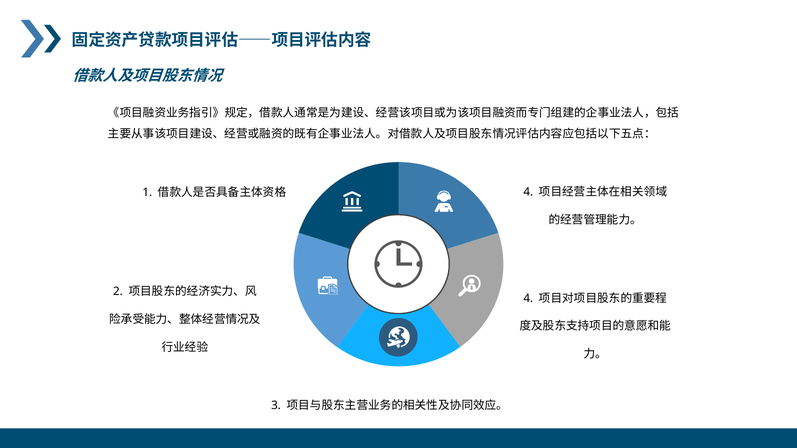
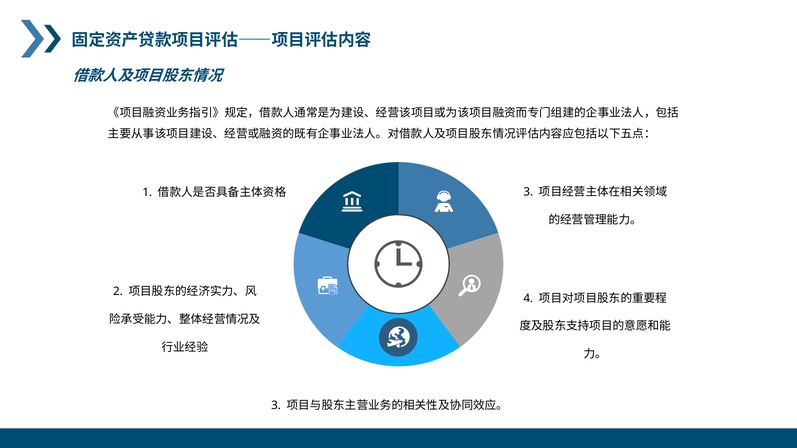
4 at (528, 192): 4 -> 3
